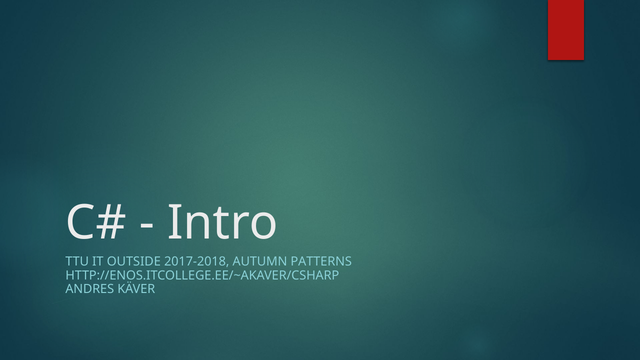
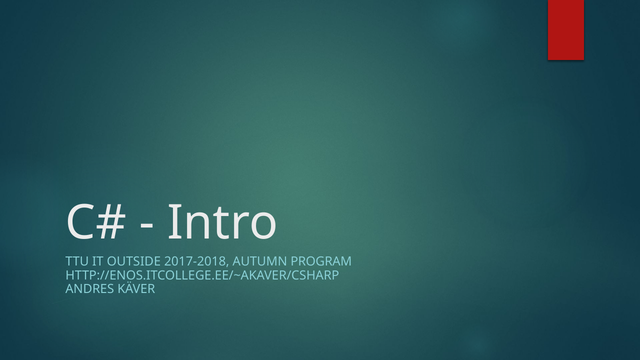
PATTERNS: PATTERNS -> PROGRAM
